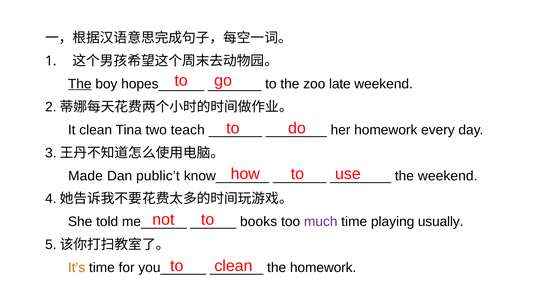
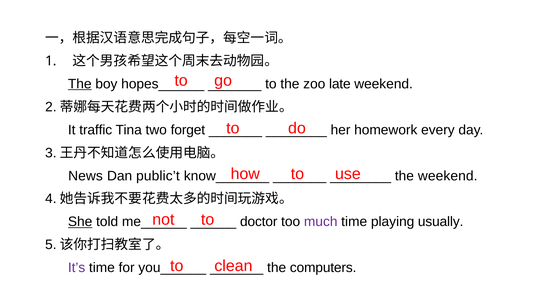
It clean: clean -> traffic
teach: teach -> forget
Made: Made -> News
She underline: none -> present
books: books -> doctor
It’s colour: orange -> purple
the homework: homework -> computers
